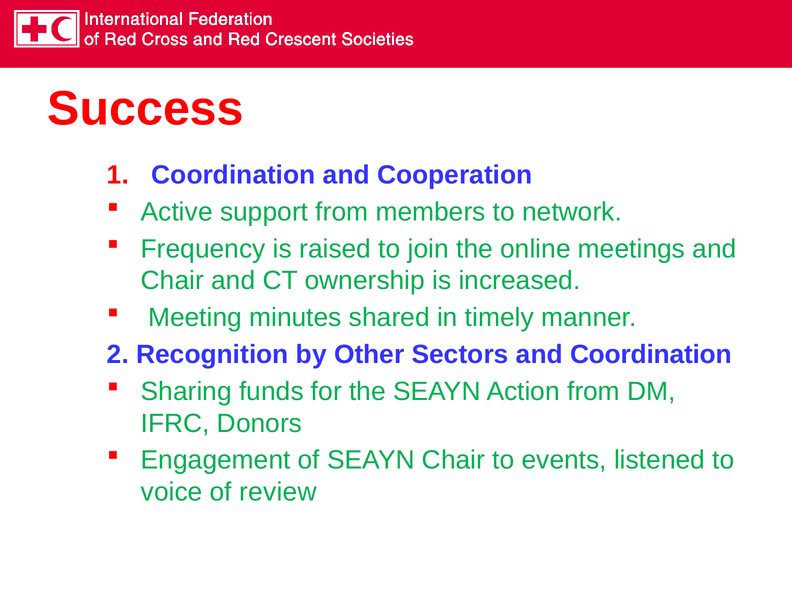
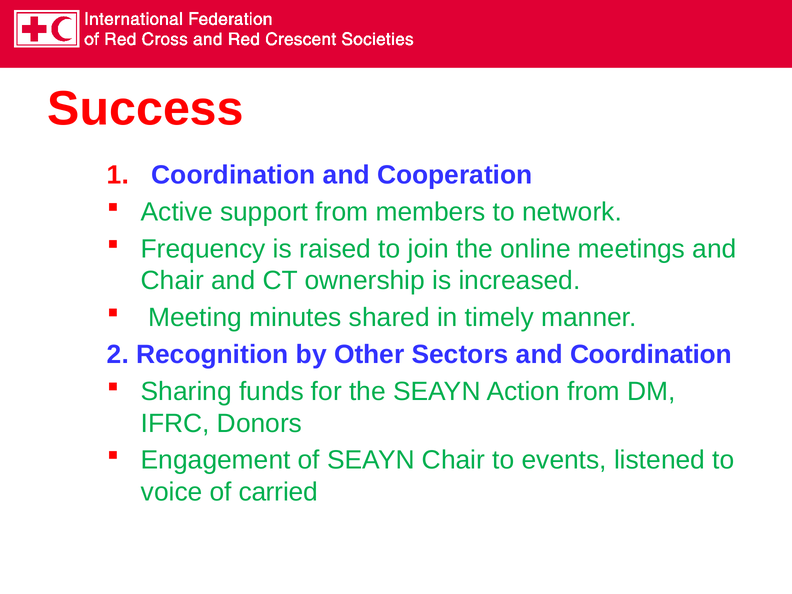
review: review -> carried
